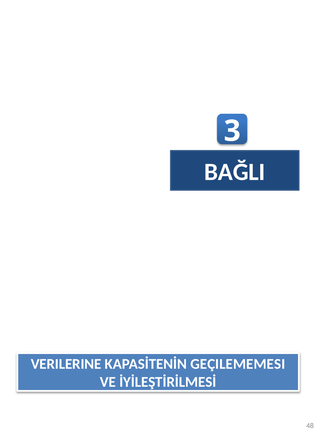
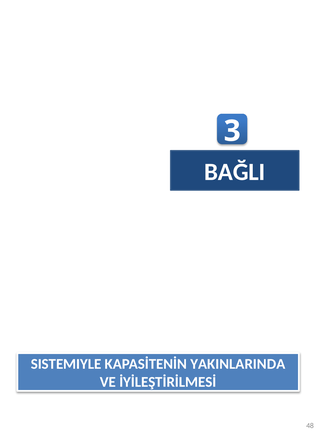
VERILERINE: VERILERINE -> SISTEMIYLE
GEÇILEMEMESI: GEÇILEMEMESI -> YAKINLARINDA
